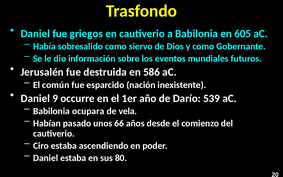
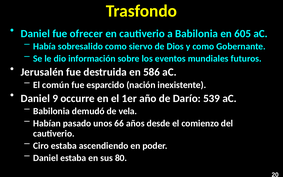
griegos: griegos -> ofrecer
ocupara: ocupara -> demudó
